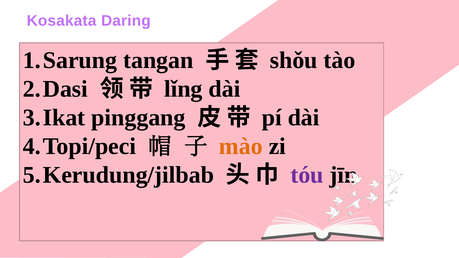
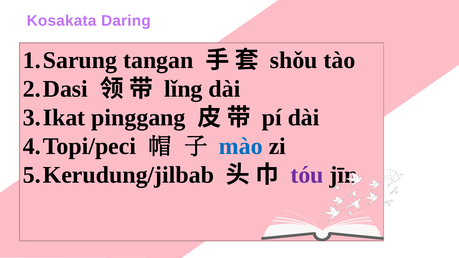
mào colour: orange -> blue
